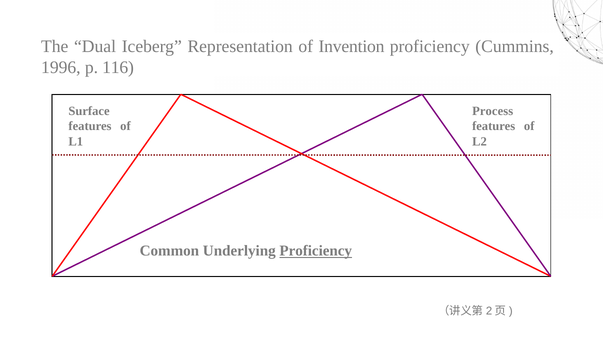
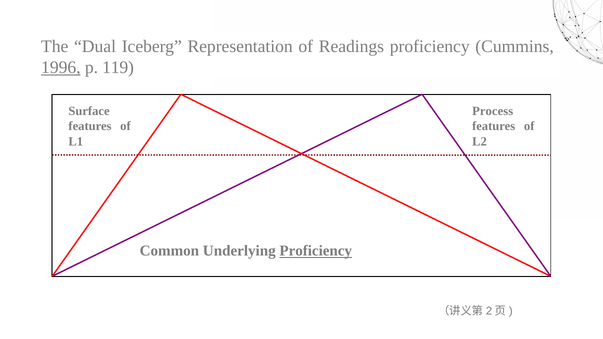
Invention: Invention -> Readings
1996 underline: none -> present
116: 116 -> 119
